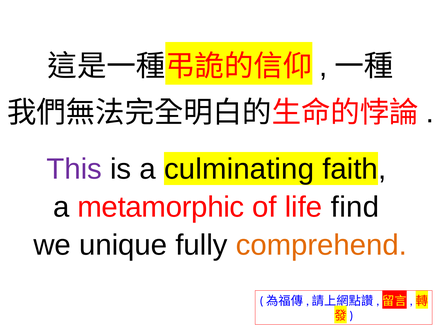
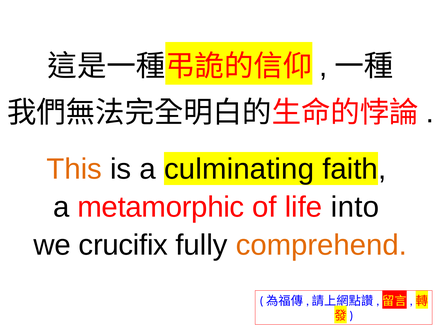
This colour: purple -> orange
find: find -> into
unique: unique -> crucifix
